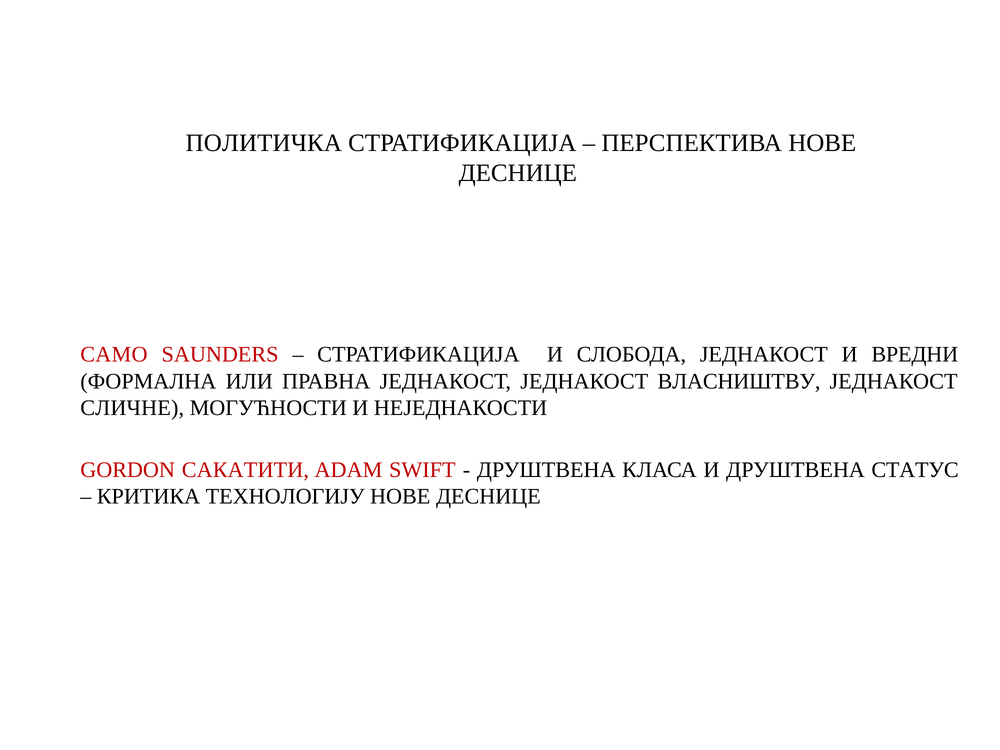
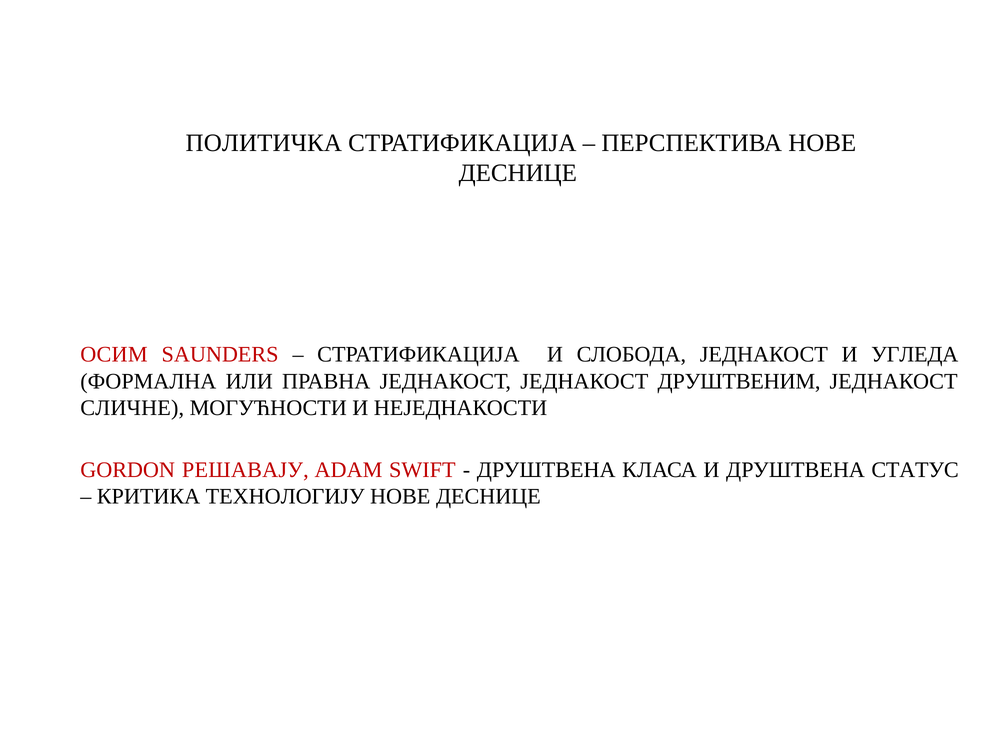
САМО: САМО -> ОСИМ
ВРЕДНИ: ВРЕДНИ -> УГЛЕДА
ВЛАСНИШТВУ: ВЛАСНИШТВУ -> ДРУШТВЕНИМ
САКАТИТИ: САКАТИТИ -> РЕШАВАЈУ
